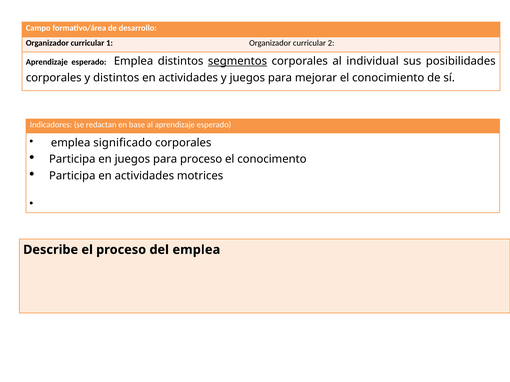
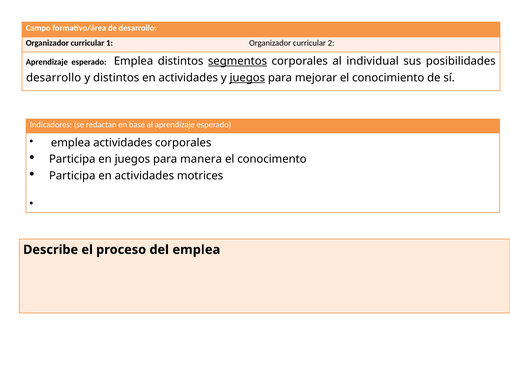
corporales at (54, 78): corporales -> desarrollo
juegos at (247, 78) underline: none -> present
emplea significado: significado -> actividades
para proceso: proceso -> manera
